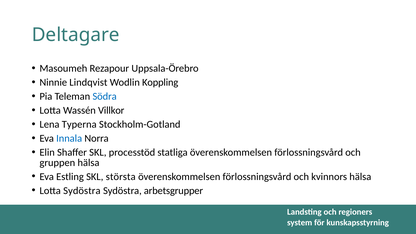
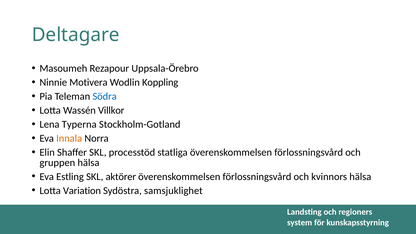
Lindqvist: Lindqvist -> Motivera
Innala colour: blue -> orange
största: största -> aktörer
Lotta Sydöstra: Sydöstra -> Variation
arbetsgrupper: arbetsgrupper -> samsjuklighet
